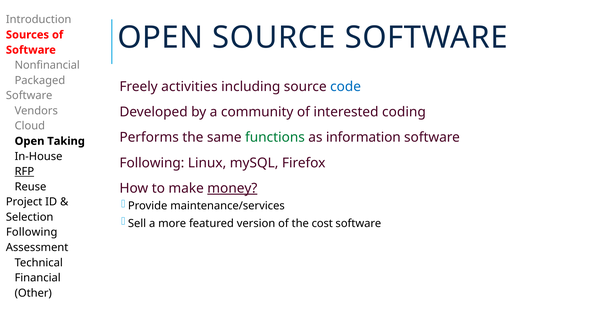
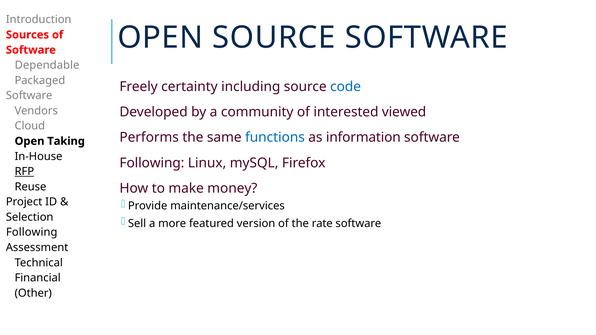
Nonfinancial: Nonfinancial -> Dependable
activities: activities -> certainty
coding: coding -> viewed
functions colour: green -> blue
money underline: present -> none
cost: cost -> rate
